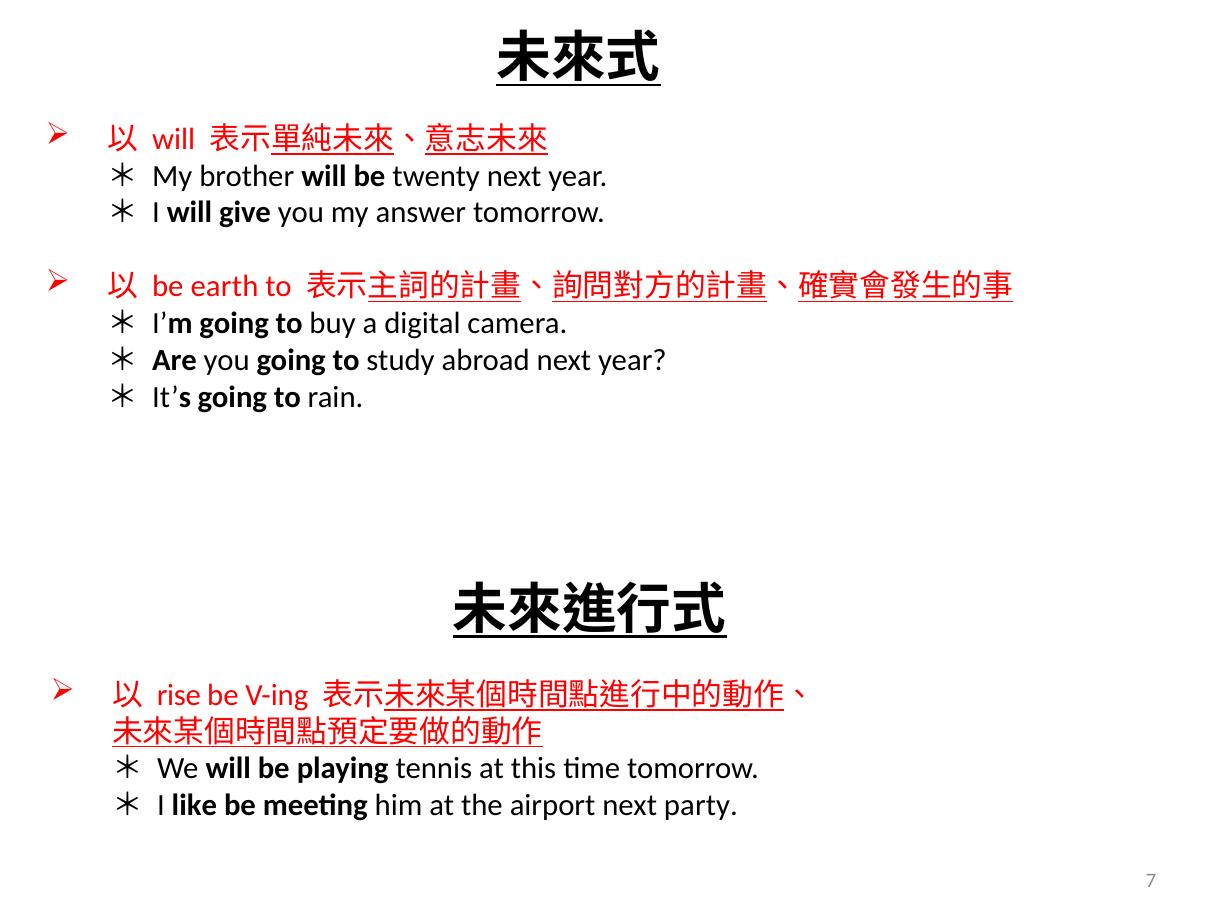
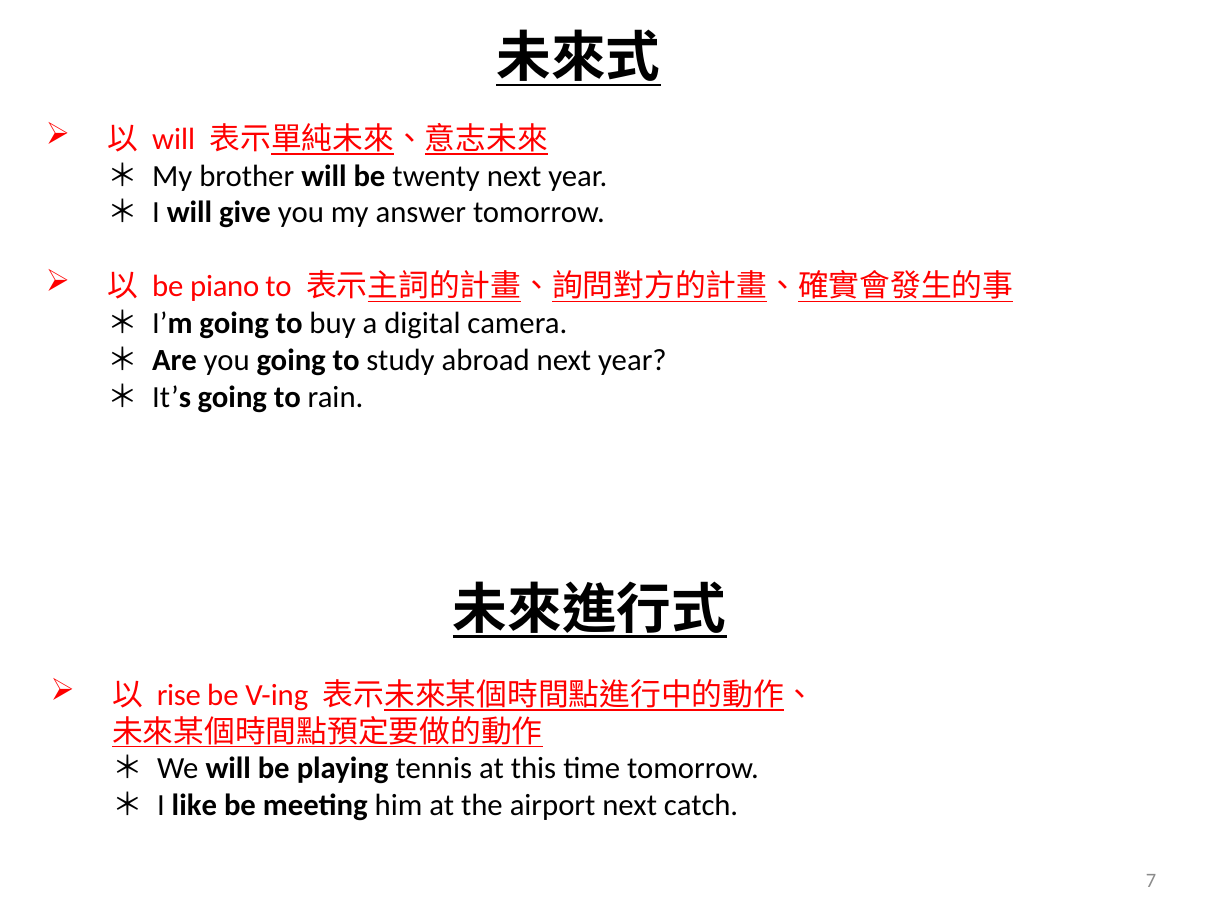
earth: earth -> piano
party: party -> catch
